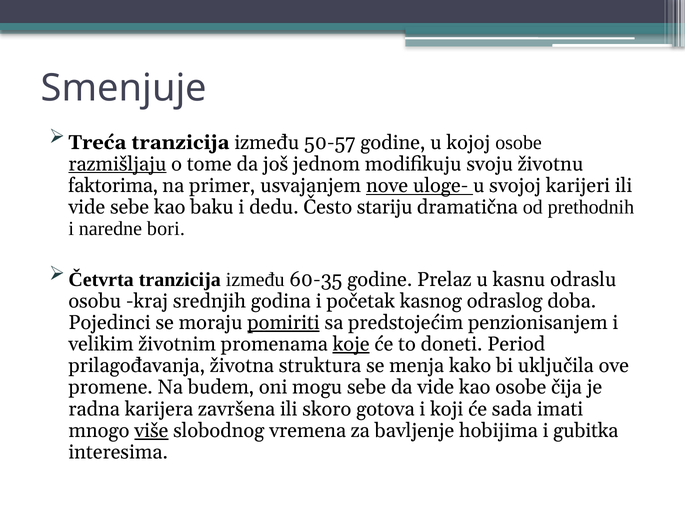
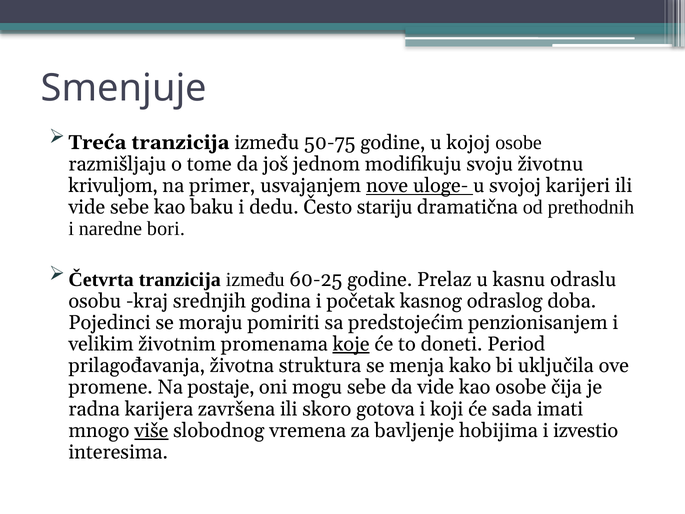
50-57: 50-57 -> 50-75
razmišljaju underline: present -> none
faktorima: faktorima -> krivuljom
60-35: 60-35 -> 60-25
pomiriti underline: present -> none
budem: budem -> postaje
gubitka: gubitka -> izvestio
